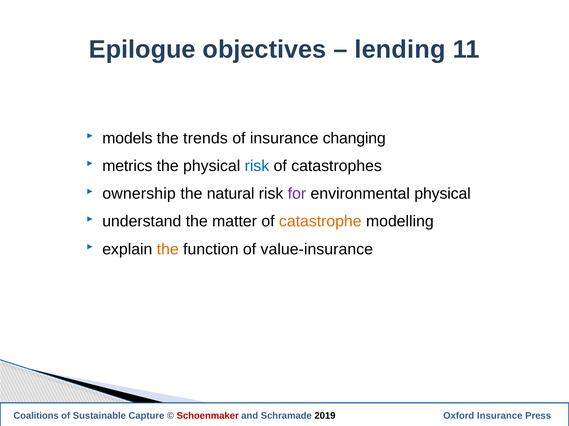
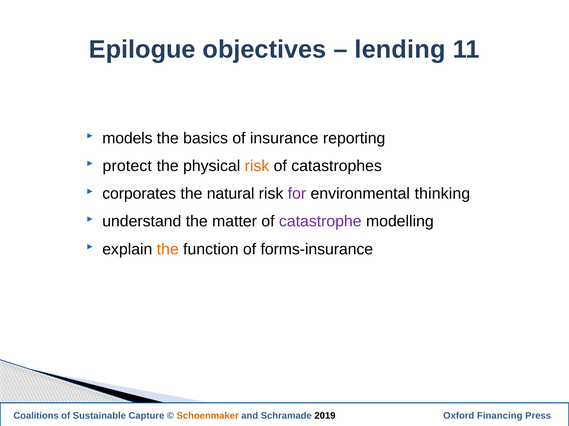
trends: trends -> basics
changing: changing -> reporting
metrics: metrics -> protect
risk at (257, 166) colour: blue -> orange
ownership: ownership -> corporates
environmental physical: physical -> thinking
catastrophe colour: orange -> purple
value-insurance: value-insurance -> forms-insurance
Schoenmaker colour: red -> orange
Oxford Insurance: Insurance -> Financing
